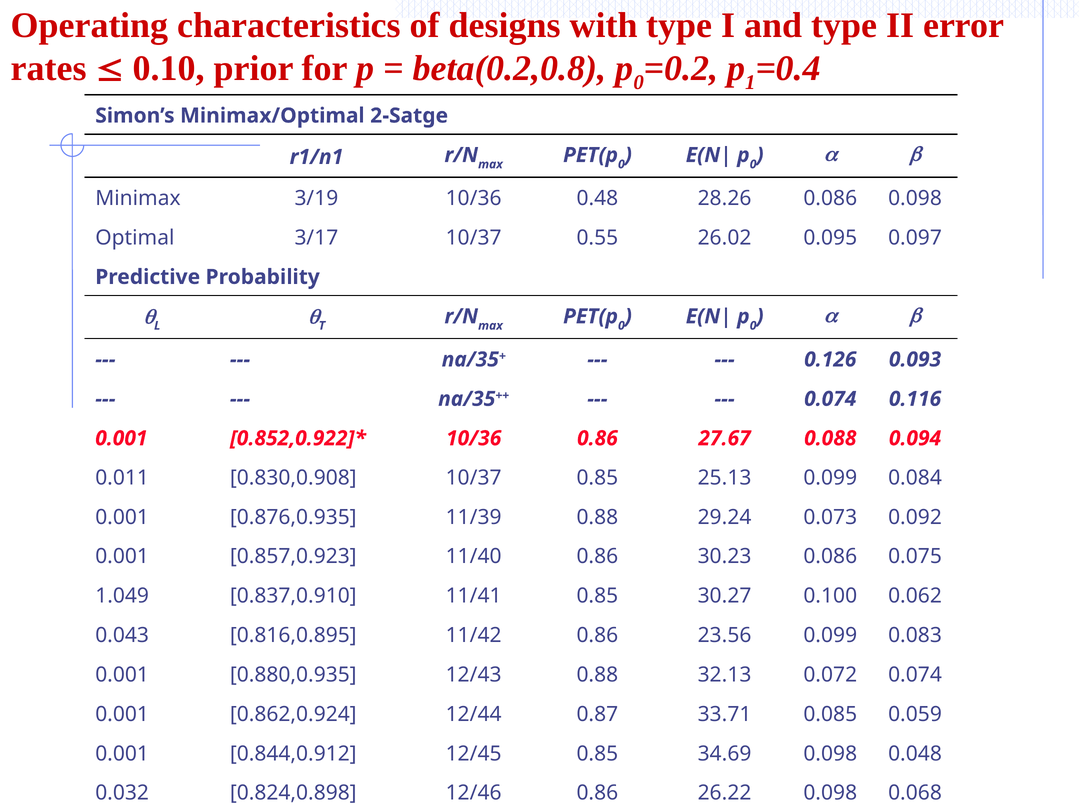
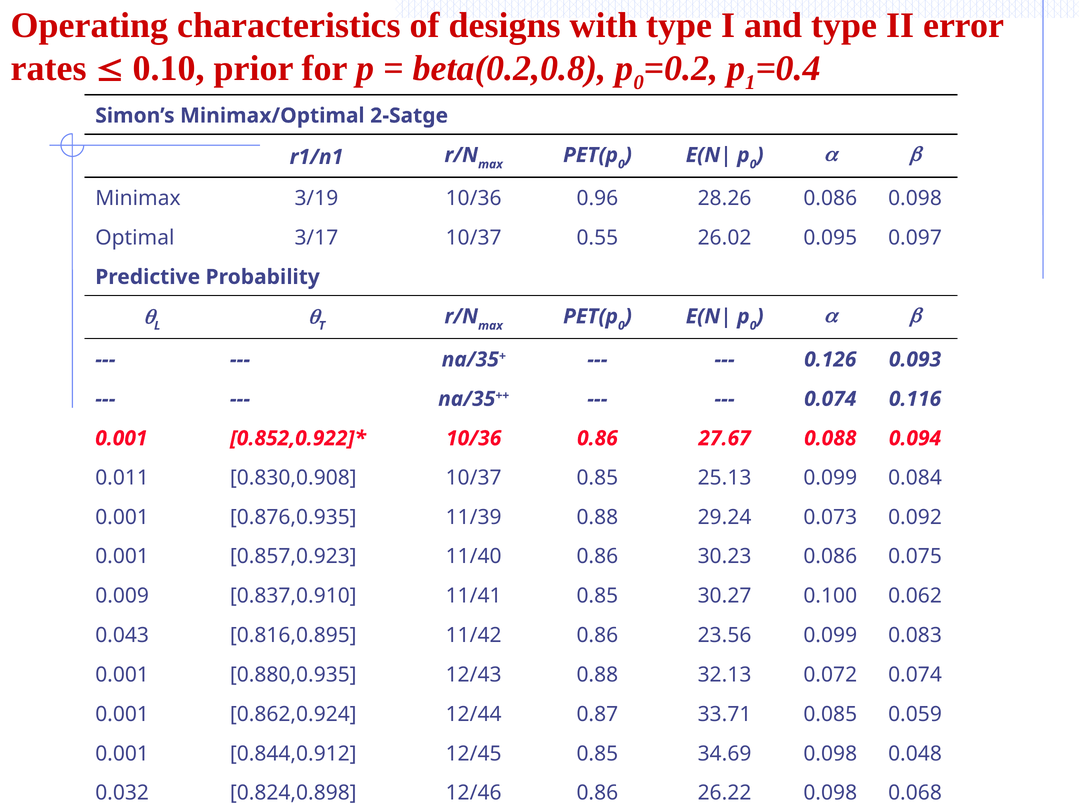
0.48: 0.48 -> 0.96
1.049: 1.049 -> 0.009
